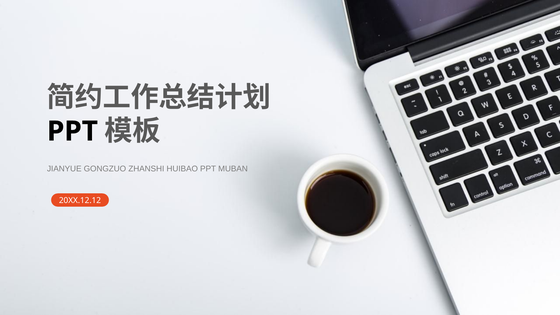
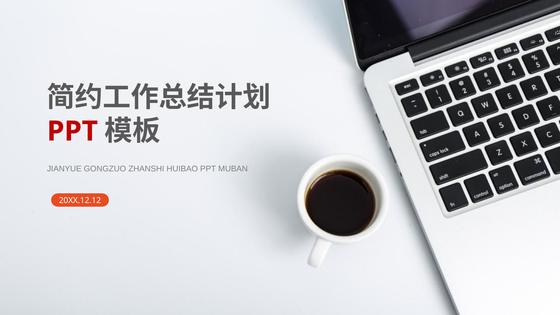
PPT at (72, 131) colour: black -> red
